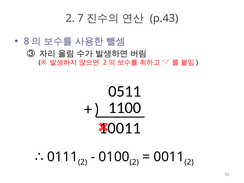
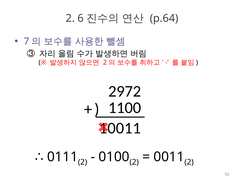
7: 7 -> 6
p.43: p.43 -> p.64
8: 8 -> 7
0511: 0511 -> 2972
